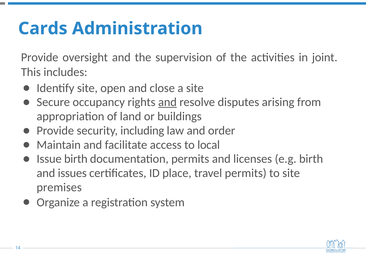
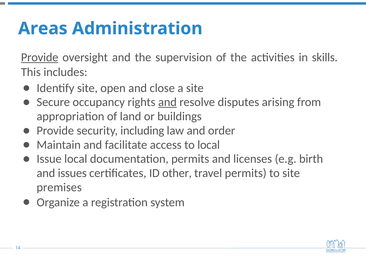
Cards: Cards -> Areas
Provide at (40, 57) underline: none -> present
joint: joint -> skills
Issue birth: birth -> local
place: place -> other
